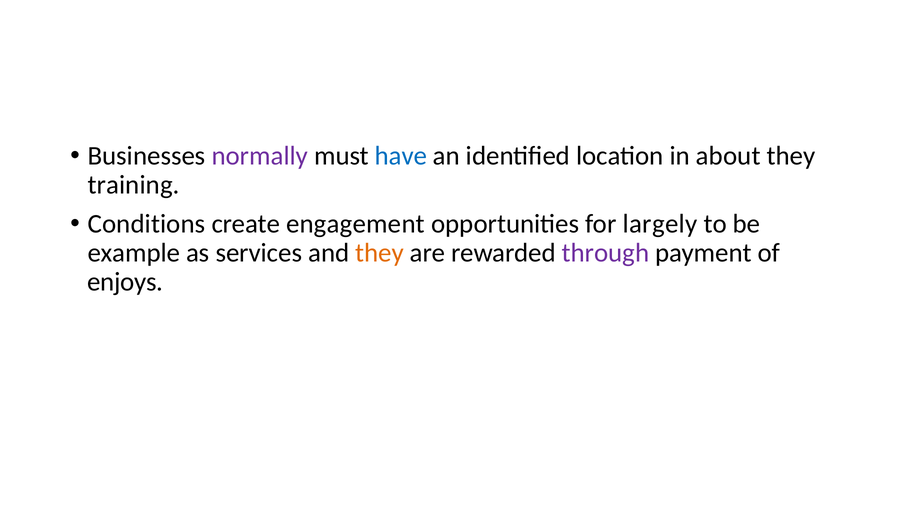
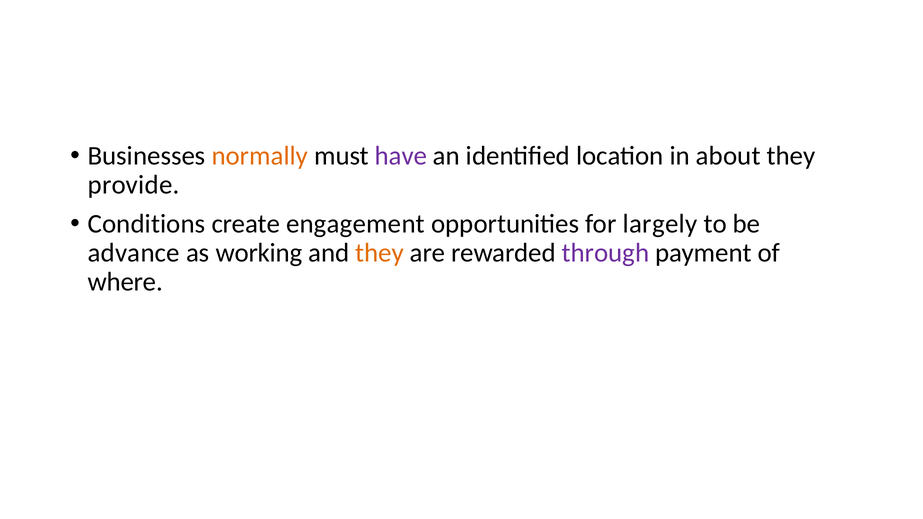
normally colour: purple -> orange
have colour: blue -> purple
training: training -> provide
example: example -> advance
services: services -> working
enjoys: enjoys -> where
